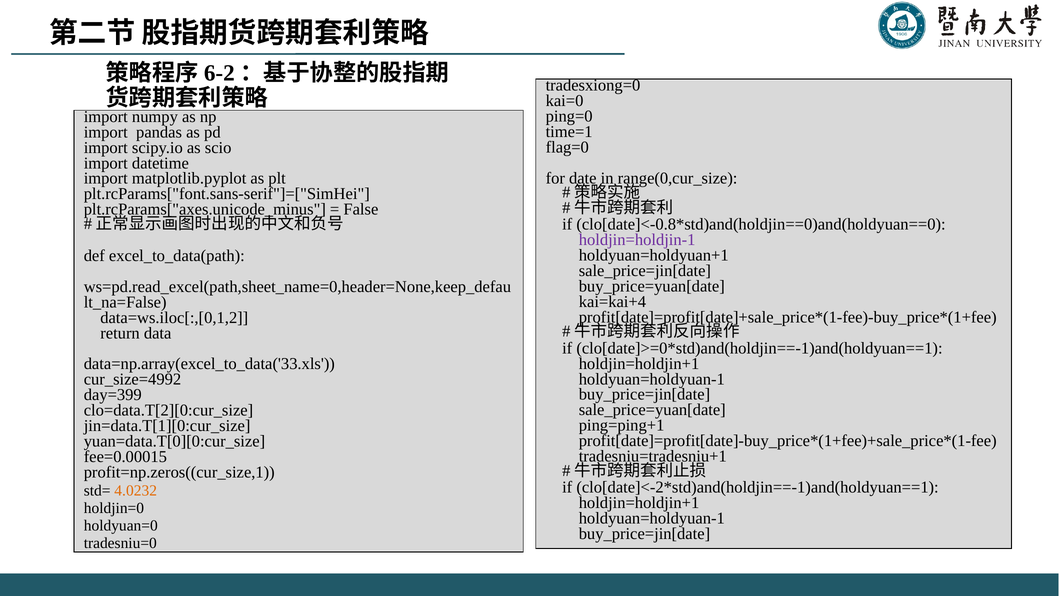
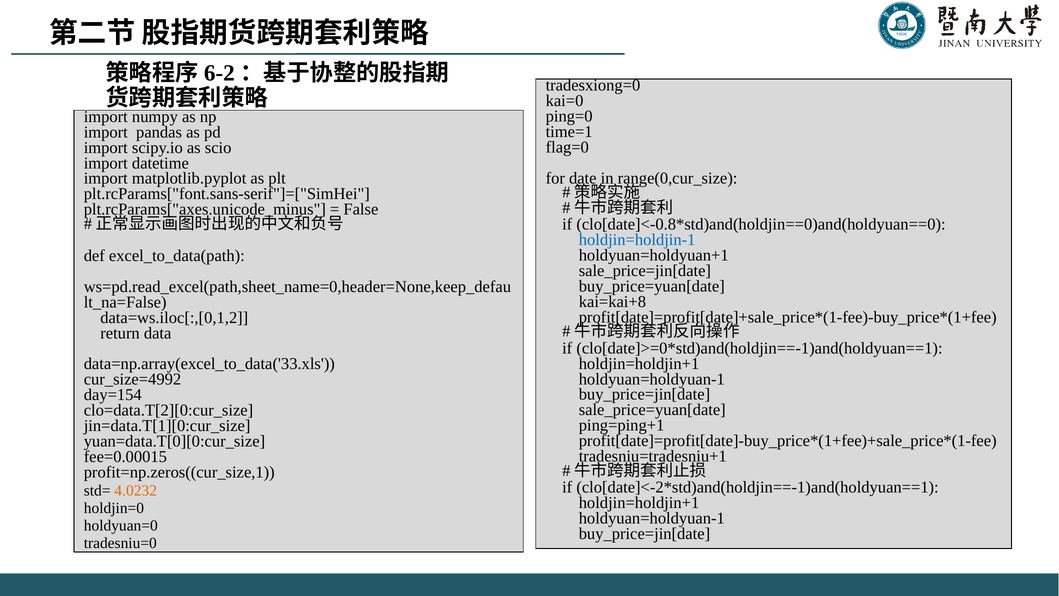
holdjin=holdjin-1 colour: purple -> blue
kai=kai+4: kai=kai+4 -> kai=kai+8
day=399: day=399 -> day=154
